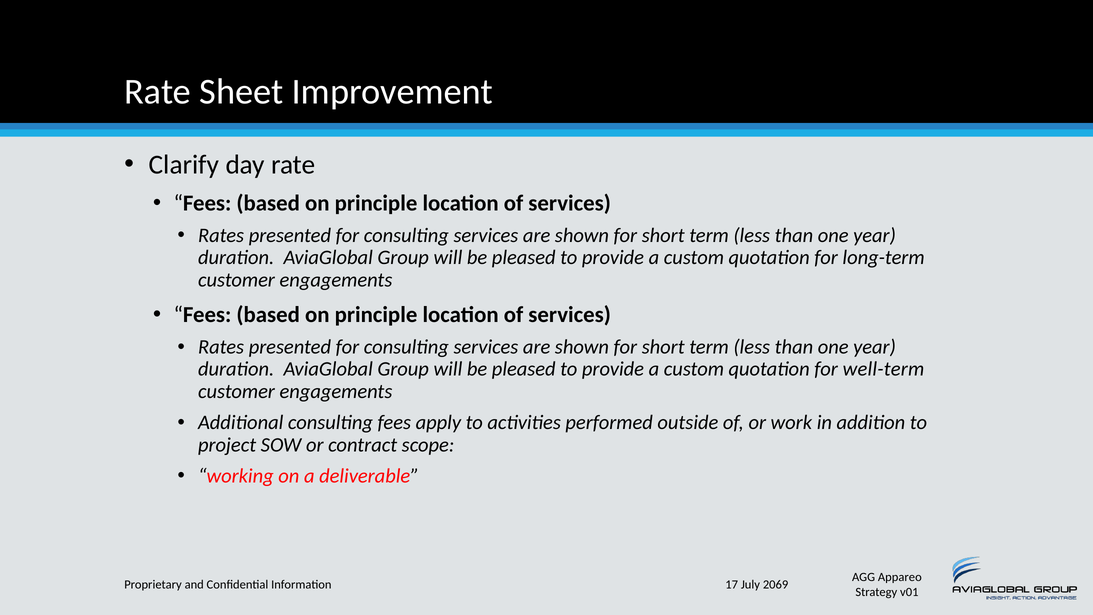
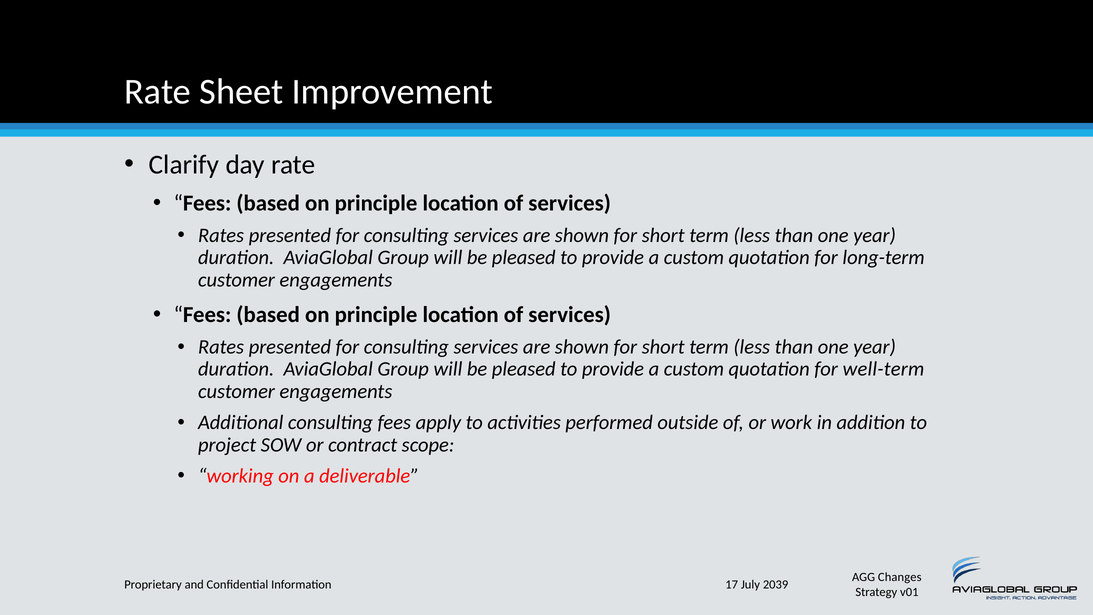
Appareo: Appareo -> Changes
2069: 2069 -> 2039
